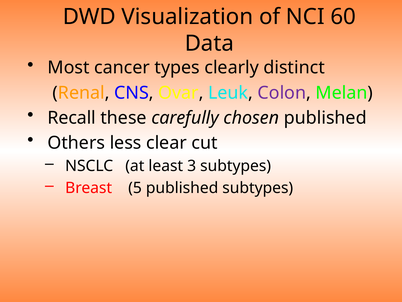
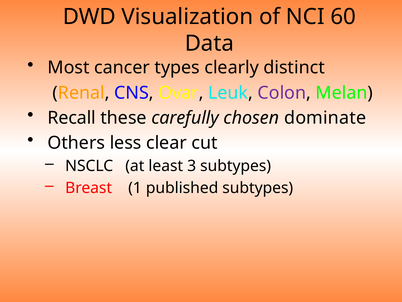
chosen published: published -> dominate
5: 5 -> 1
